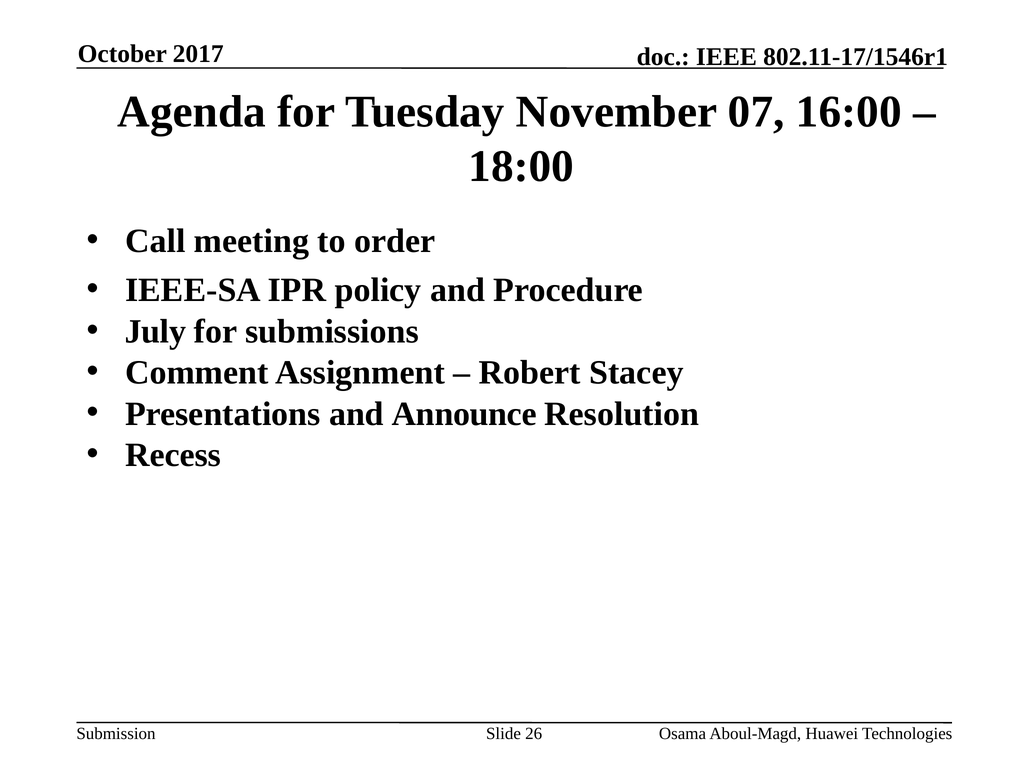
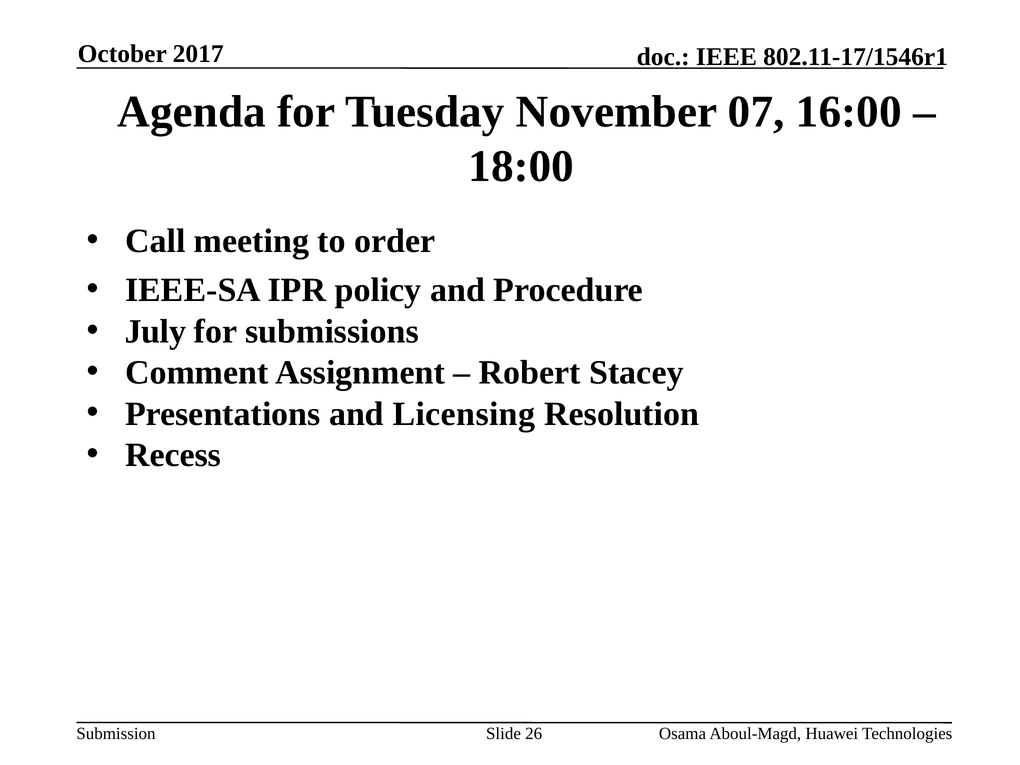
Announce: Announce -> Licensing
